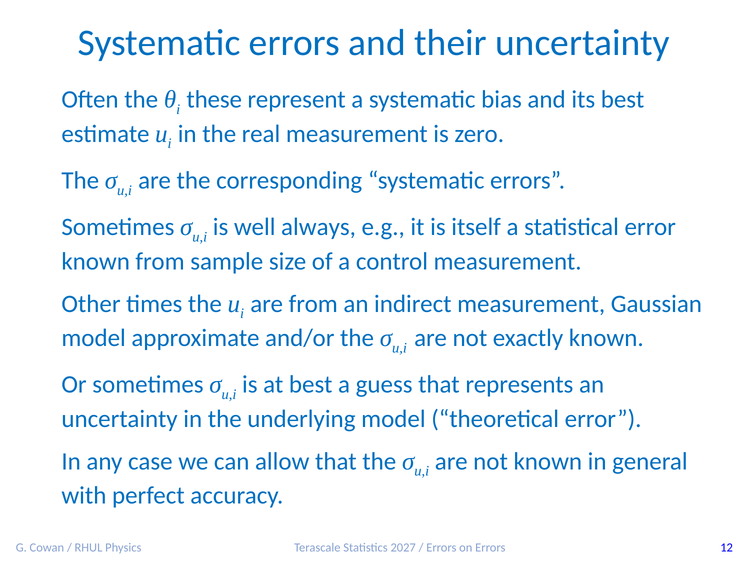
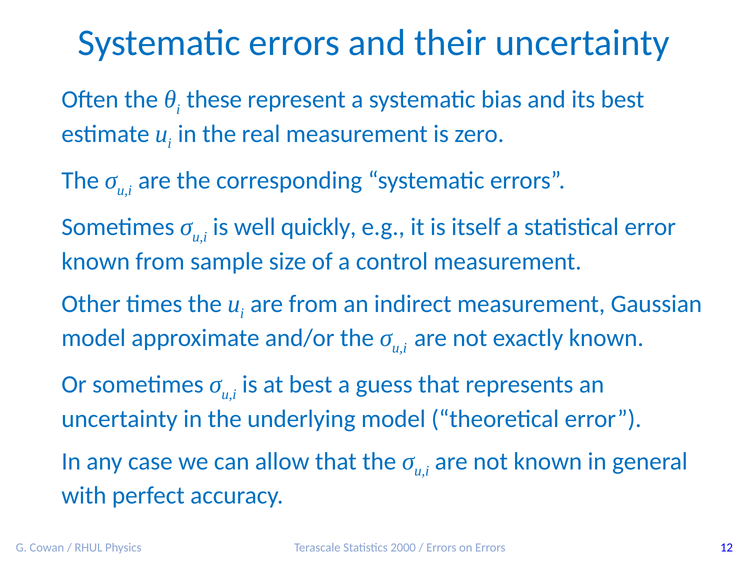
always: always -> quickly
2027: 2027 -> 2000
